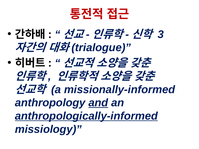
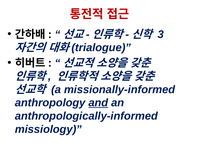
anthropologically-informed underline: present -> none
